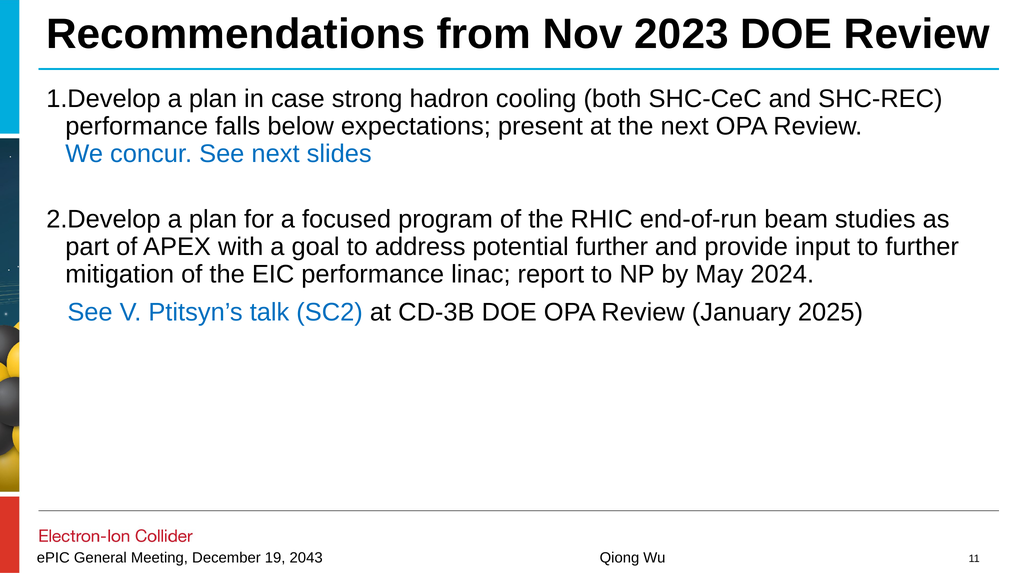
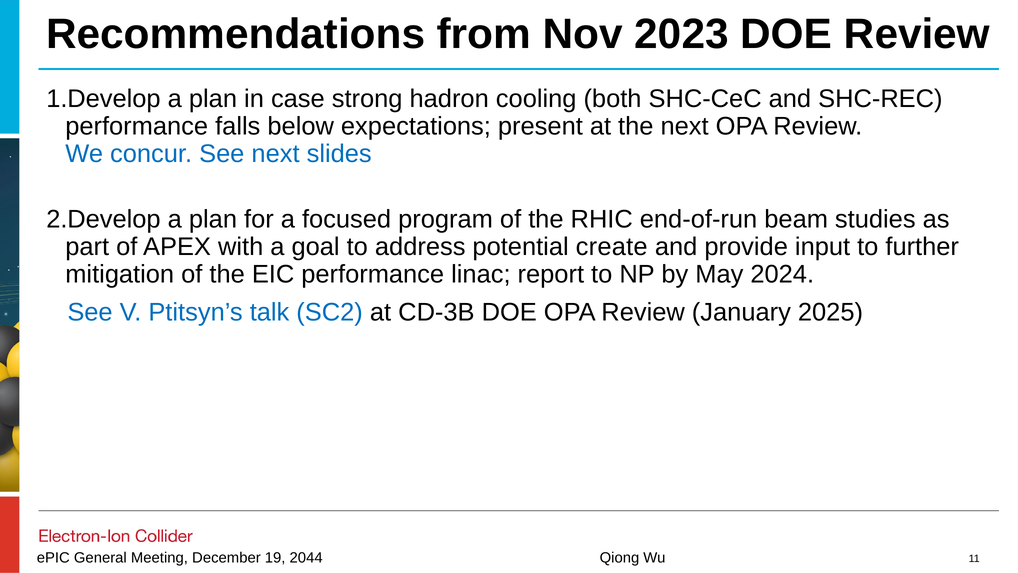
potential further: further -> create
2043: 2043 -> 2044
